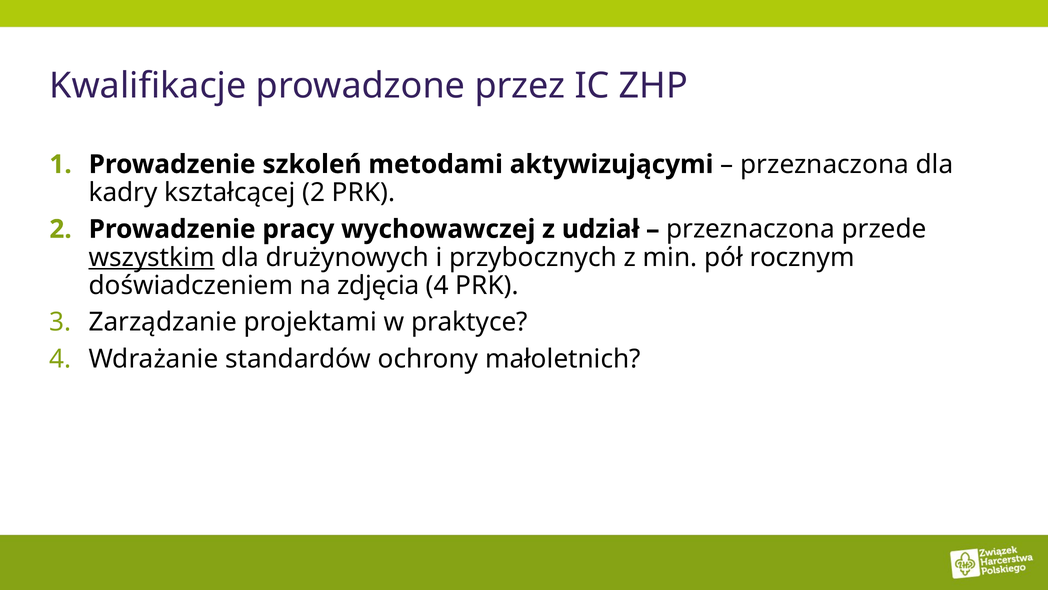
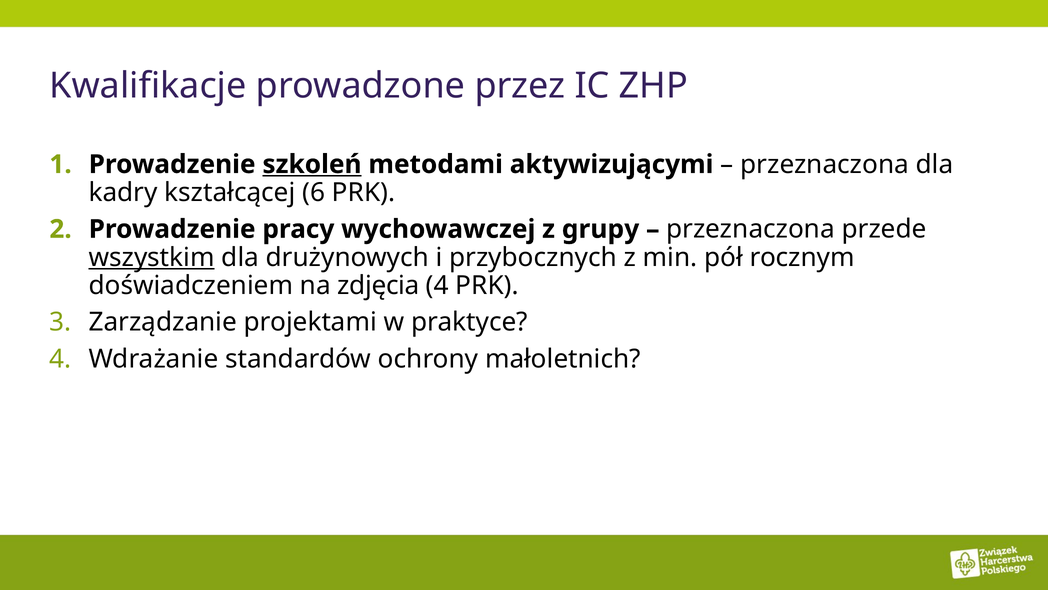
szkoleń underline: none -> present
kształcącej 2: 2 -> 6
udział: udział -> grupy
